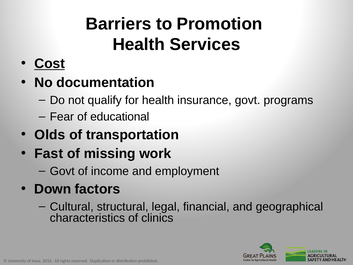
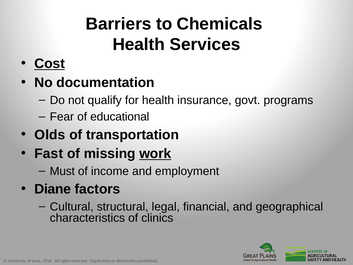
Promotion: Promotion -> Chemicals
work underline: none -> present
Govt at (62, 171): Govt -> Must
Down: Down -> Diane
